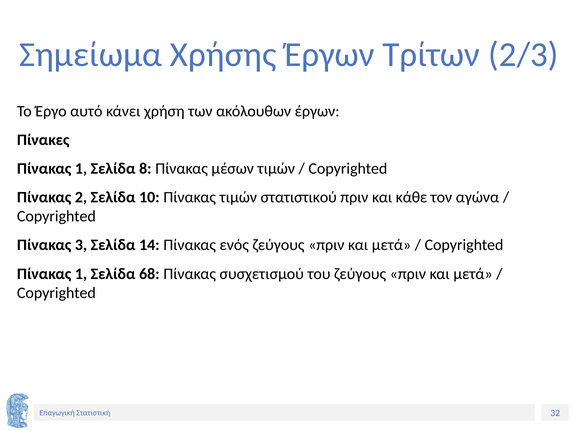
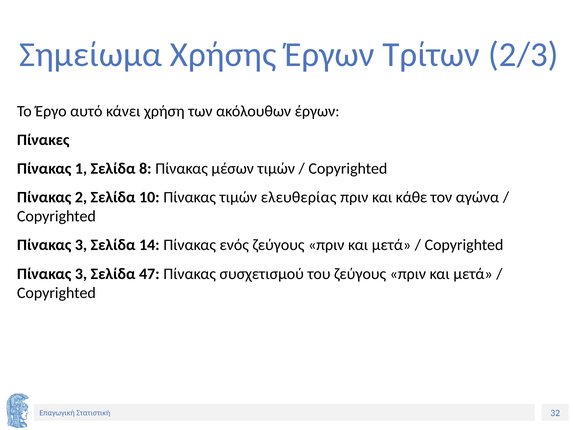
στατιστικού: στατιστικού -> ελευθερίας
1 at (81, 274): 1 -> 3
68: 68 -> 47
